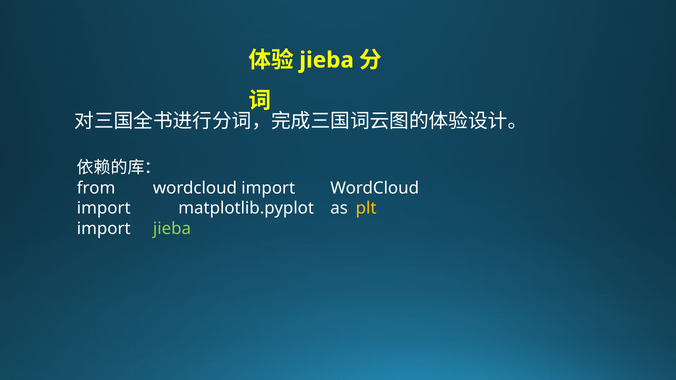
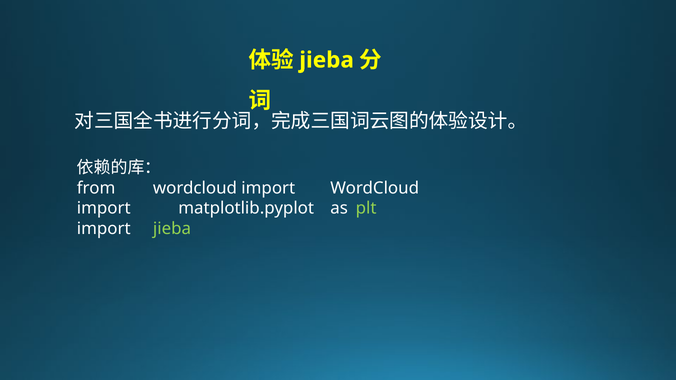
plt colour: yellow -> light green
